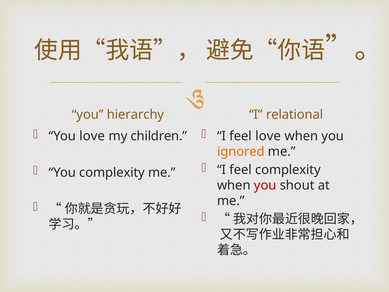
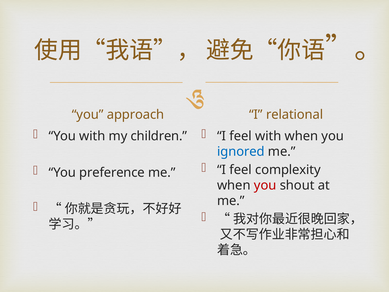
hierarchy: hierarchy -> approach
feel love: love -> with
You love: love -> with
ignored colour: orange -> blue
You complexity: complexity -> preference
